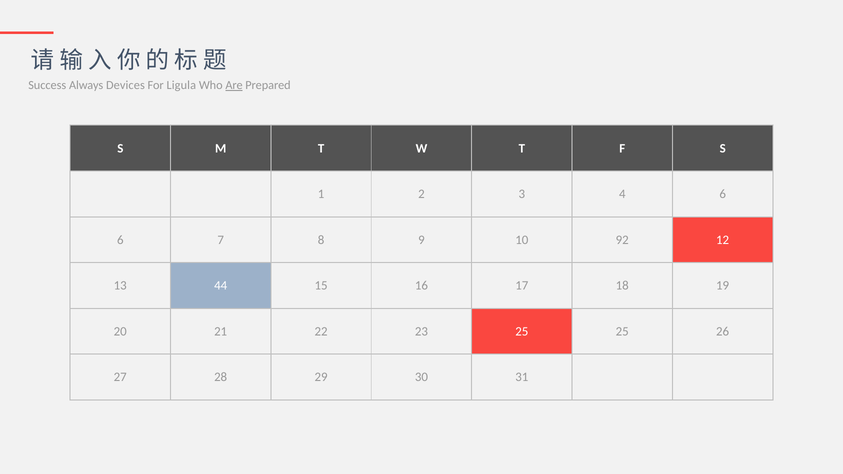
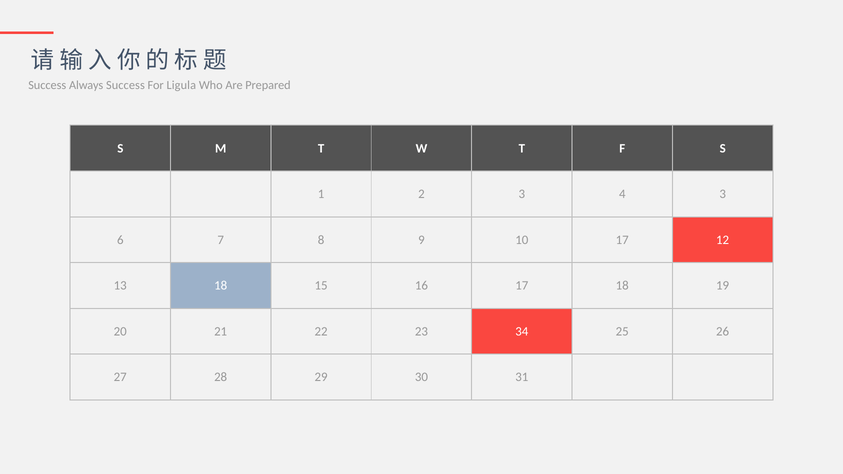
Always Devices: Devices -> Success
Are underline: present -> none
4 6: 6 -> 3
10 92: 92 -> 17
13 44: 44 -> 18
23 25: 25 -> 34
